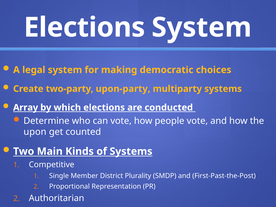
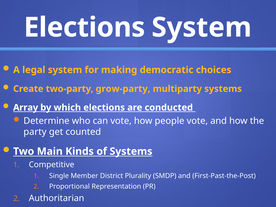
upon-party: upon-party -> grow-party
upon: upon -> party
